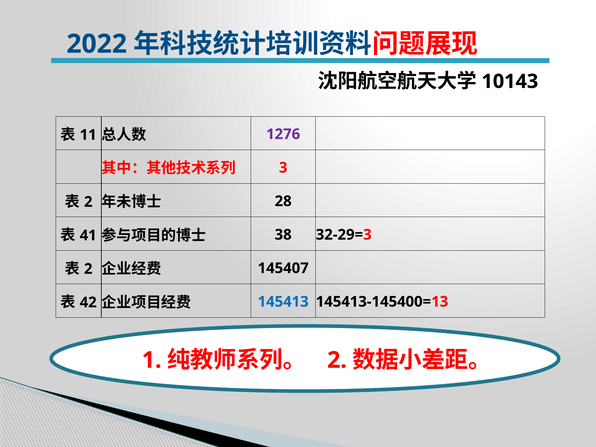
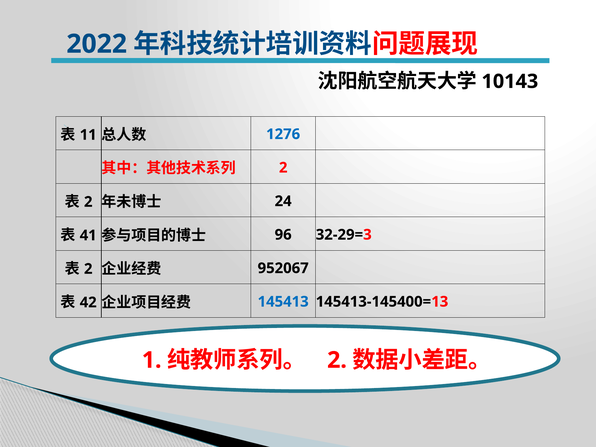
1276 colour: purple -> blue
3 at (283, 168): 3 -> 2
28: 28 -> 24
38: 38 -> 96
145407: 145407 -> 952067
